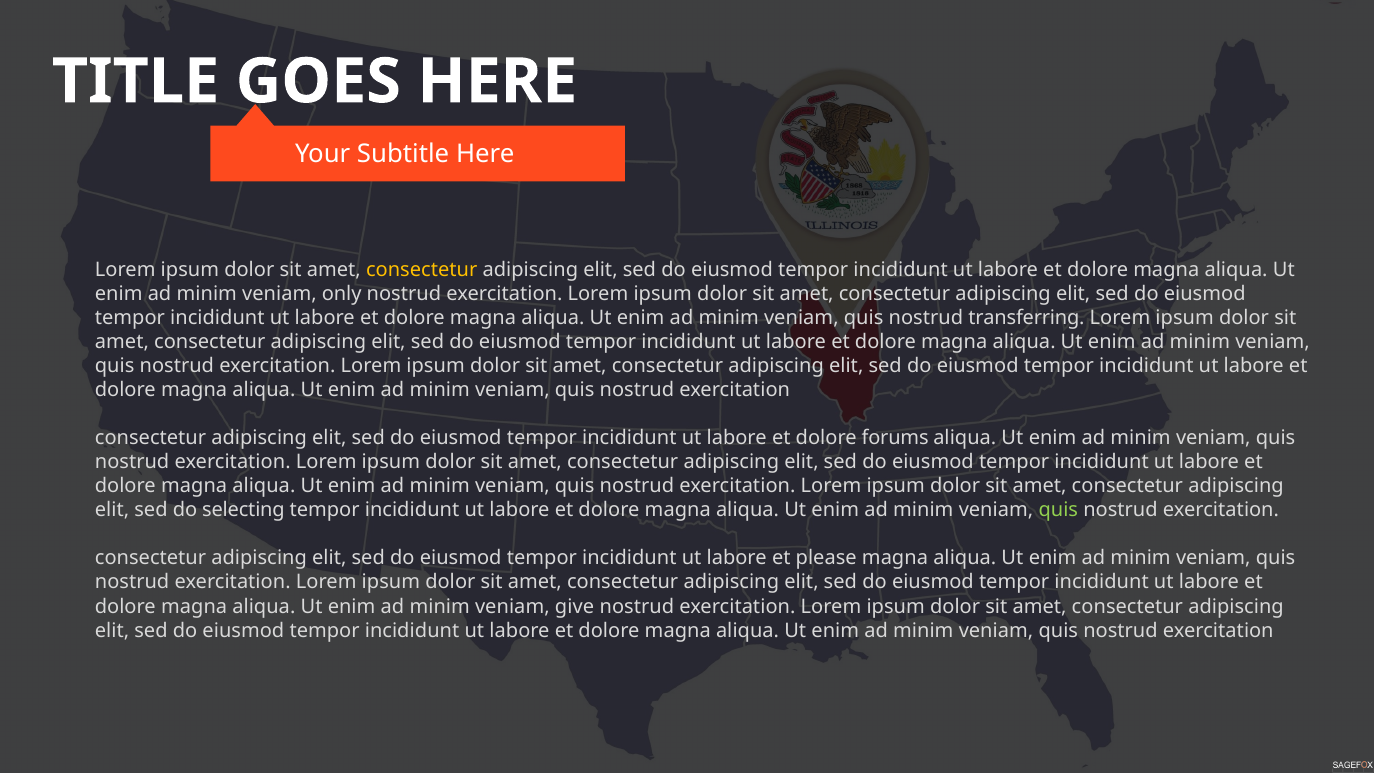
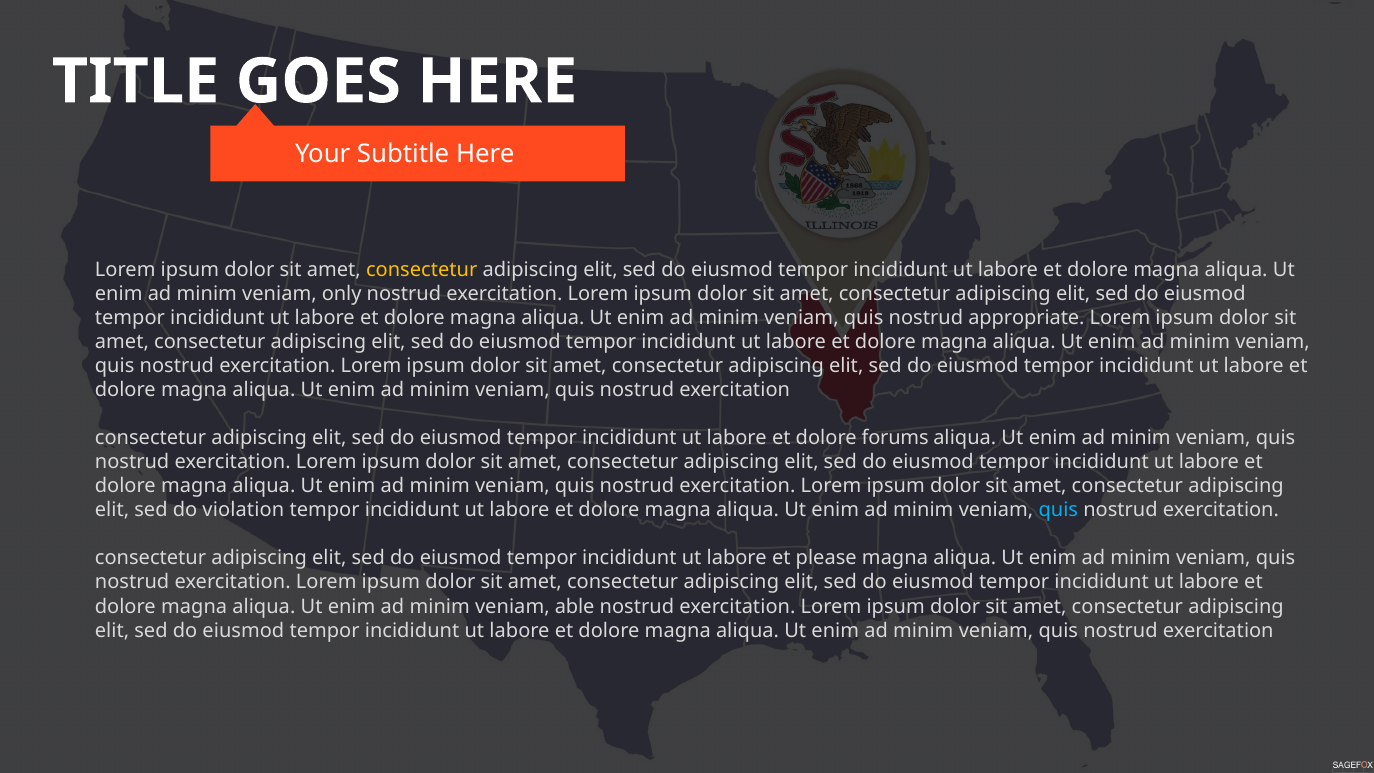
transferring: transferring -> appropriate
selecting: selecting -> violation
quis at (1058, 510) colour: light green -> light blue
give: give -> able
